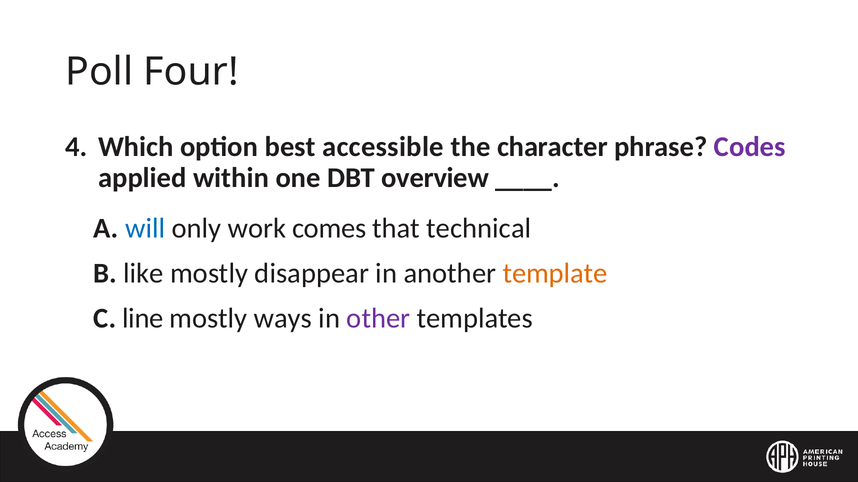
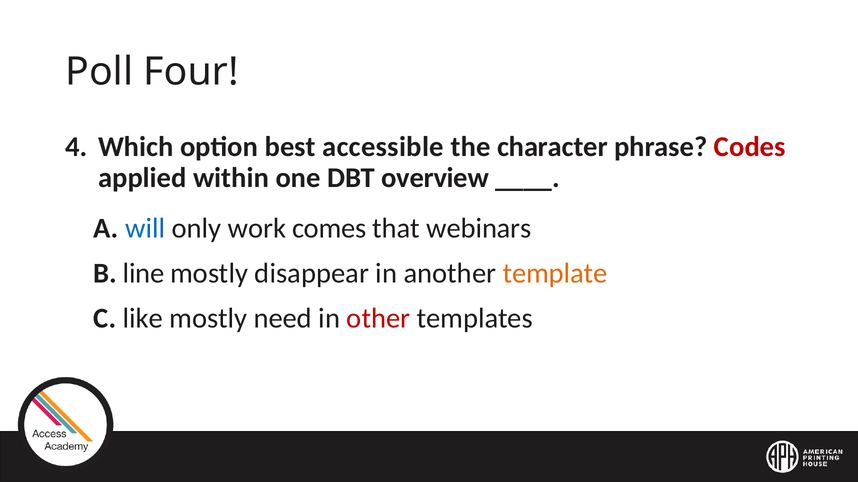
Codes colour: purple -> red
technical: technical -> webinars
like: like -> line
line: line -> like
ways: ways -> need
other colour: purple -> red
